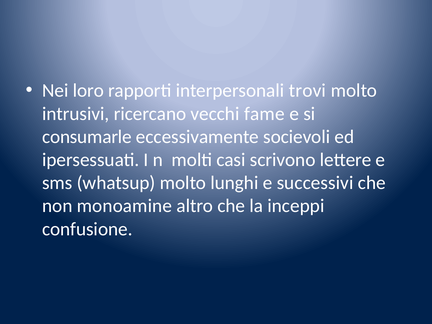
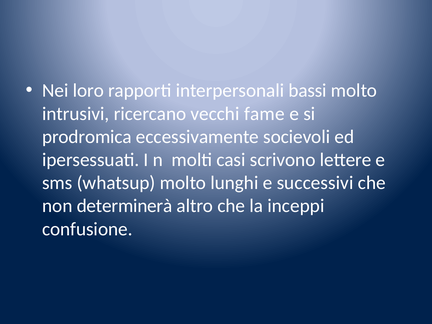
trovi: trovi -> bassi
consumarle: consumarle -> prodromica
monoamine: monoamine -> determinerà
